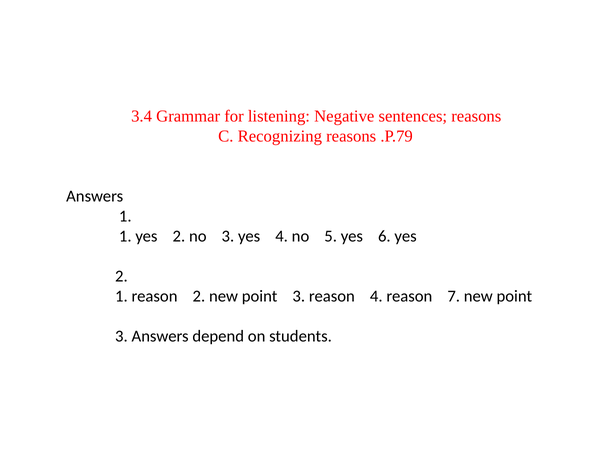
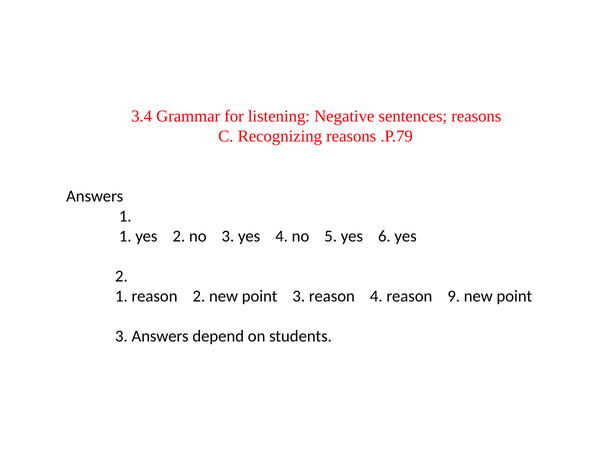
7: 7 -> 9
